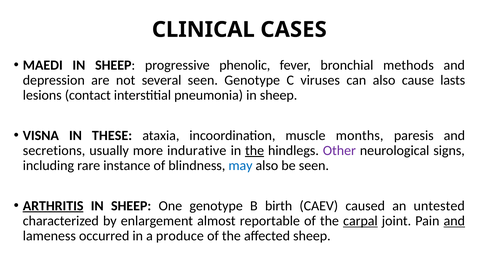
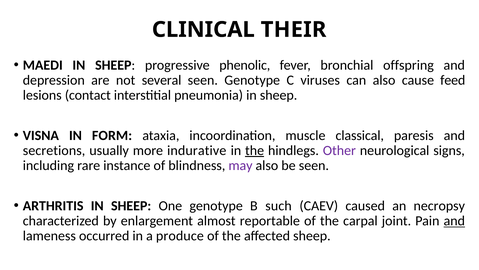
CASES: CASES -> THEIR
methods: methods -> offspring
lasts: lasts -> feed
THESE: THESE -> FORM
months: months -> classical
may colour: blue -> purple
ARTHRITIS underline: present -> none
birth: birth -> such
untested: untested -> necropsy
carpal underline: present -> none
